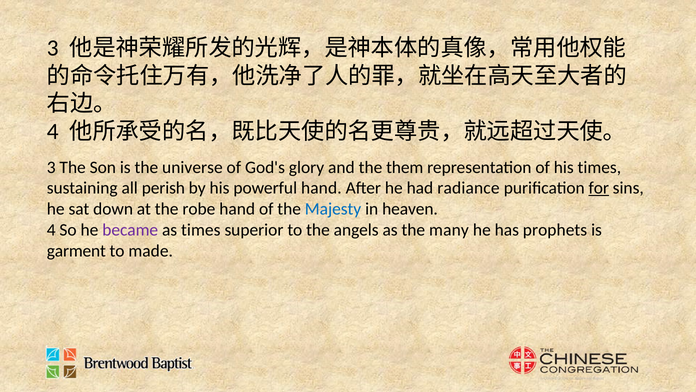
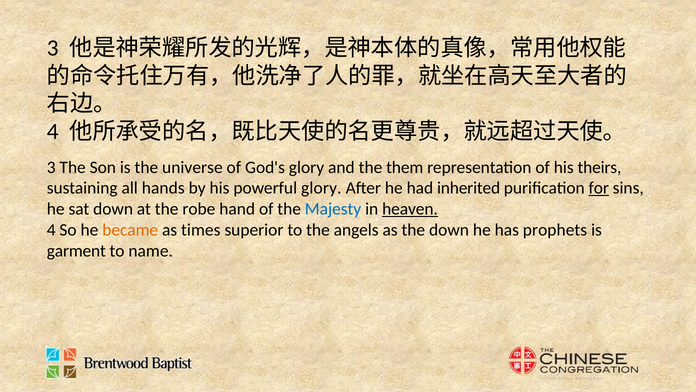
his times: times -> theirs
perish: perish -> hands
powerful hand: hand -> glory
radiance: radiance -> inherited
heaven underline: none -> present
became colour: purple -> orange
the many: many -> down
made: made -> name
